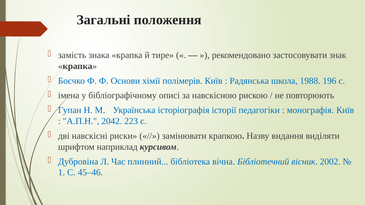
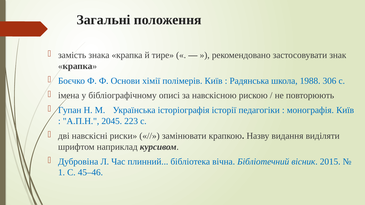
196: 196 -> 306
2042: 2042 -> 2045
2002: 2002 -> 2015
